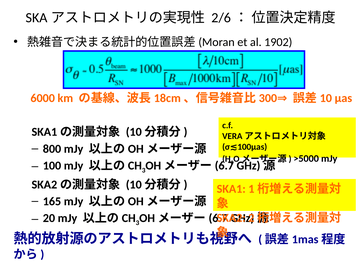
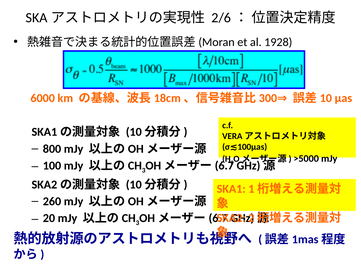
1902: 1902 -> 1928
165: 165 -> 260
